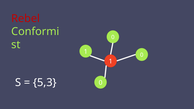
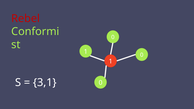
5,3: 5,3 -> 3,1
